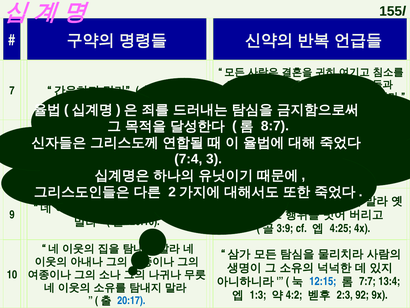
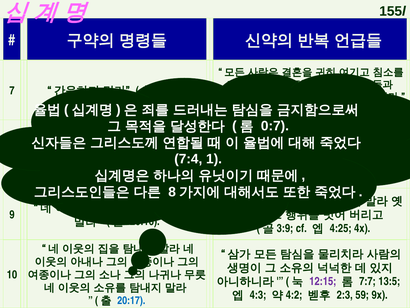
8:7: 8:7 -> 0:7
3: 3 -> 1
2 at (172, 192): 2 -> 8
12:15 colour: blue -> purple
13:4: 13:4 -> 13:5
1:3: 1:3 -> 4:3
92: 92 -> 59
